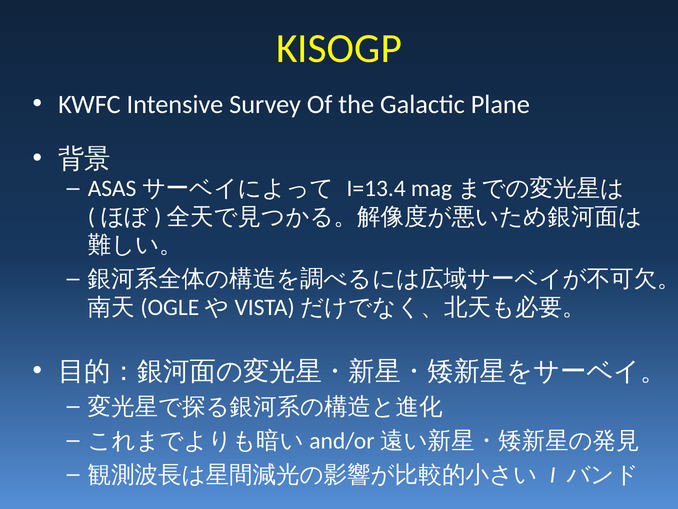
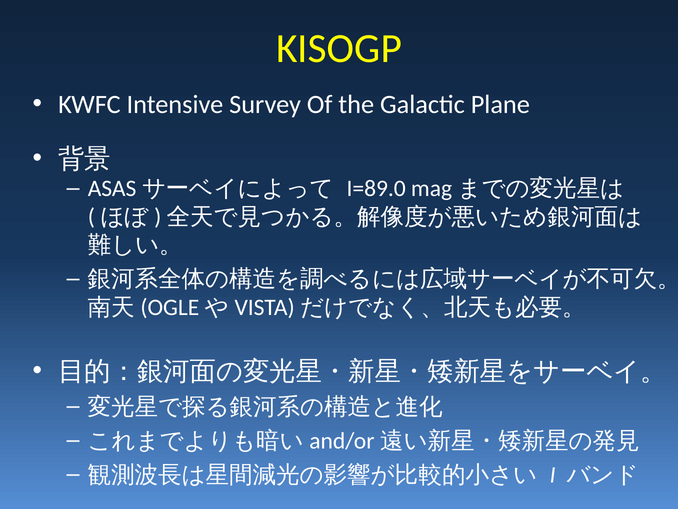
I=13.4: I=13.4 -> I=89.0
